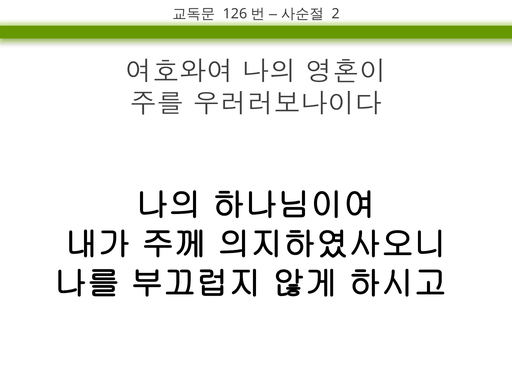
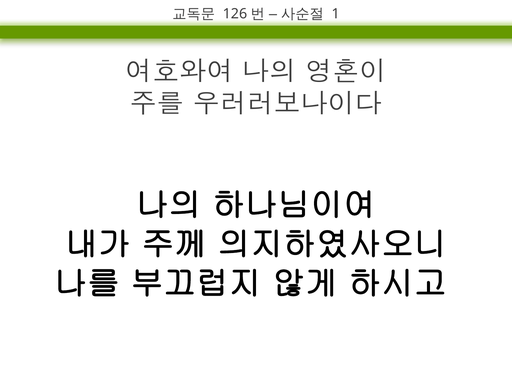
2: 2 -> 1
